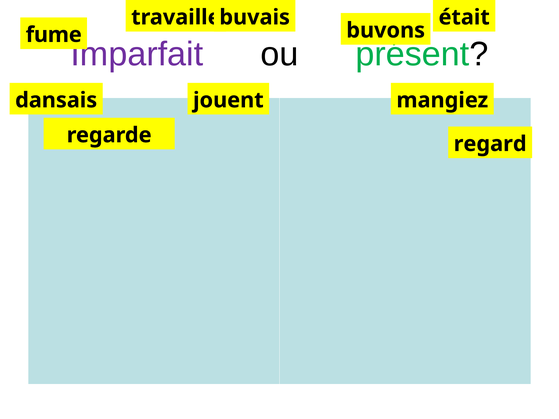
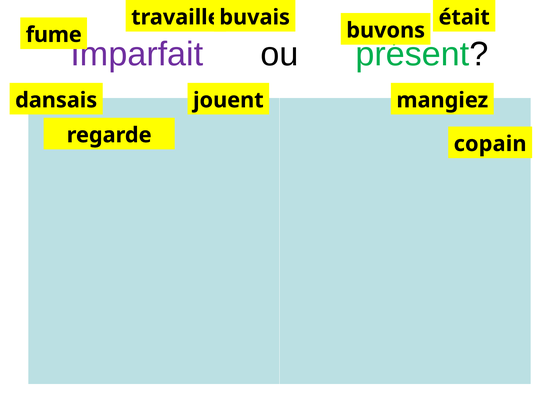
regard: regard -> copain
